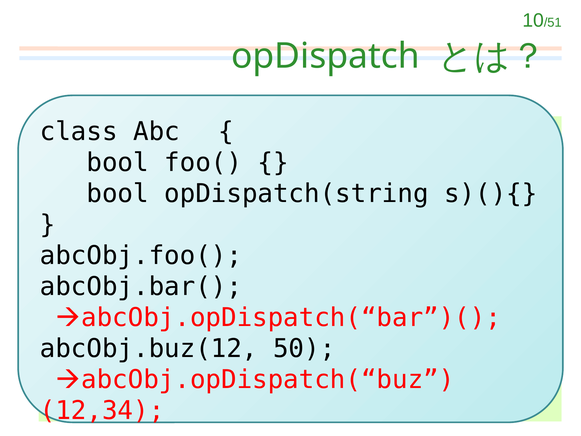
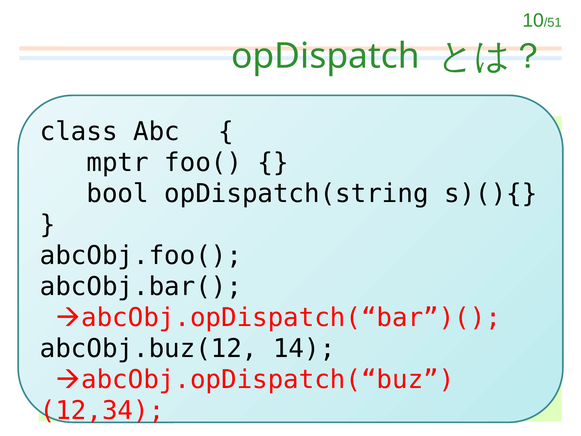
bool at (118, 162): bool -> mptr
50: 50 -> 14
